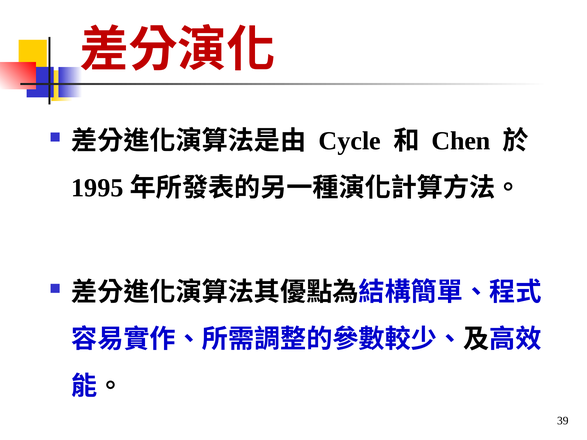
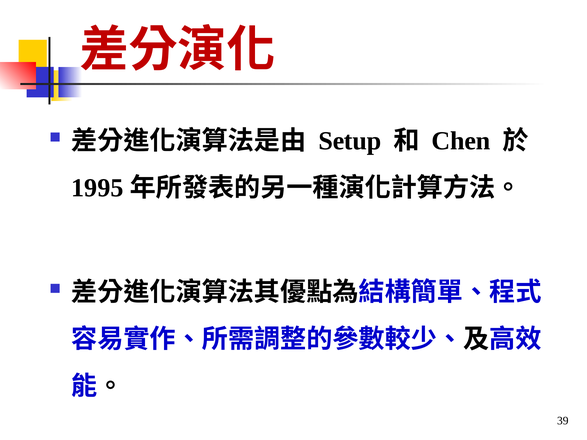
Cycle: Cycle -> Setup
